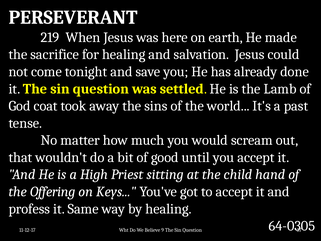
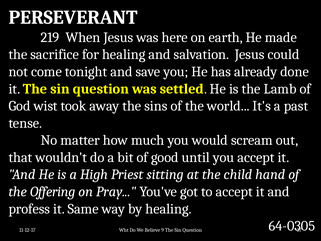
coat: coat -> wist
Keys: Keys -> Pray
